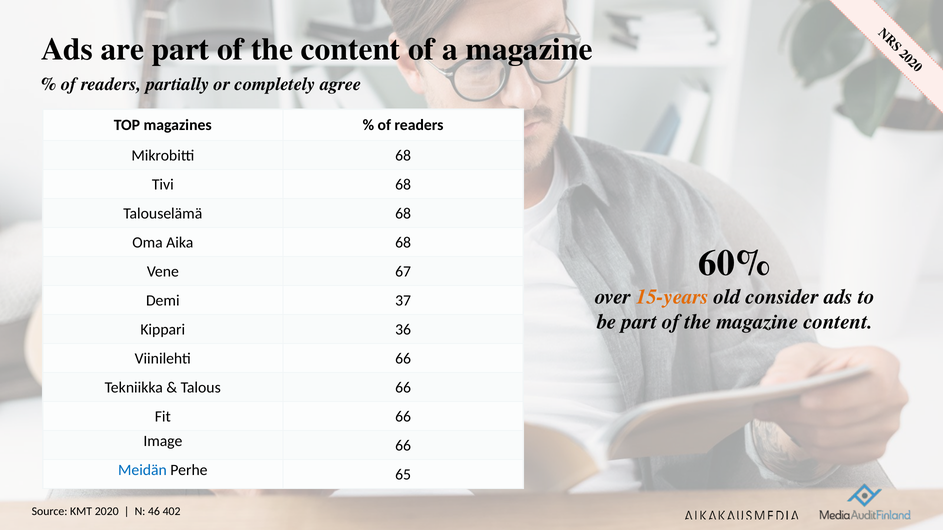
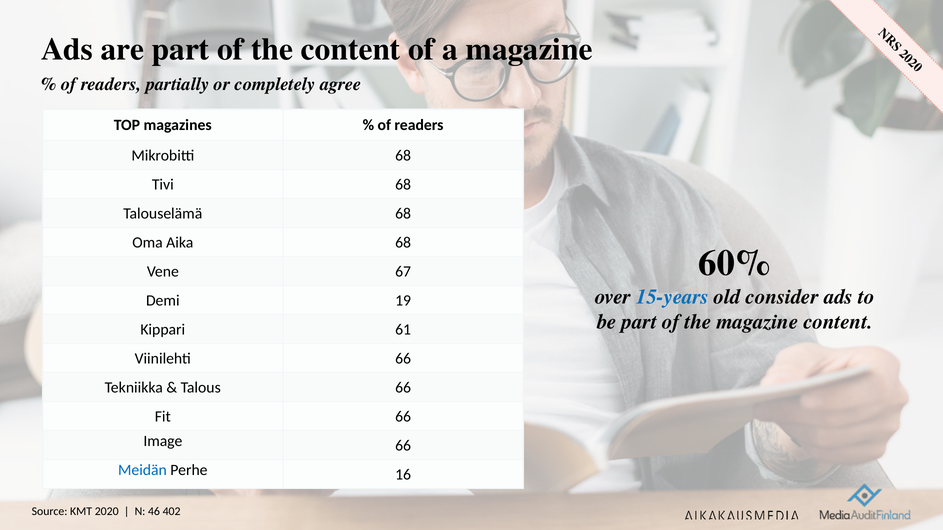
15-years colour: orange -> blue
37: 37 -> 19
36: 36 -> 61
65: 65 -> 16
